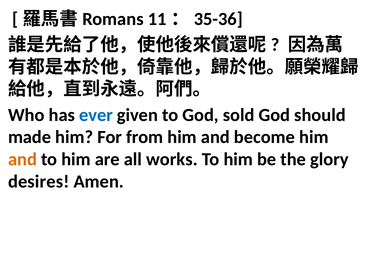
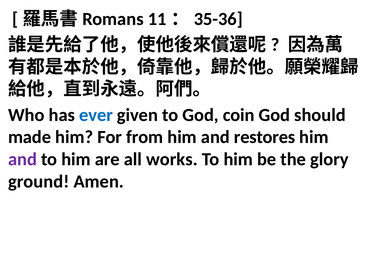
sold: sold -> coin
become: become -> restores
and at (22, 159) colour: orange -> purple
desires: desires -> ground
